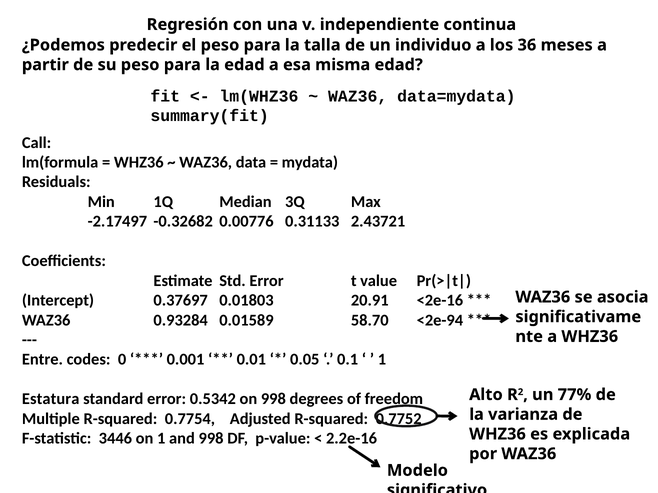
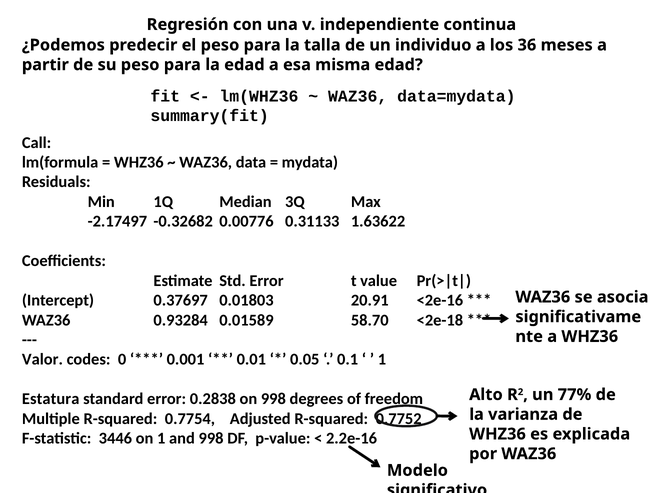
2.43721: 2.43721 -> 1.63622
<2e-94: <2e-94 -> <2e-18
Entre: Entre -> Valor
0.5342: 0.5342 -> 0.2838
